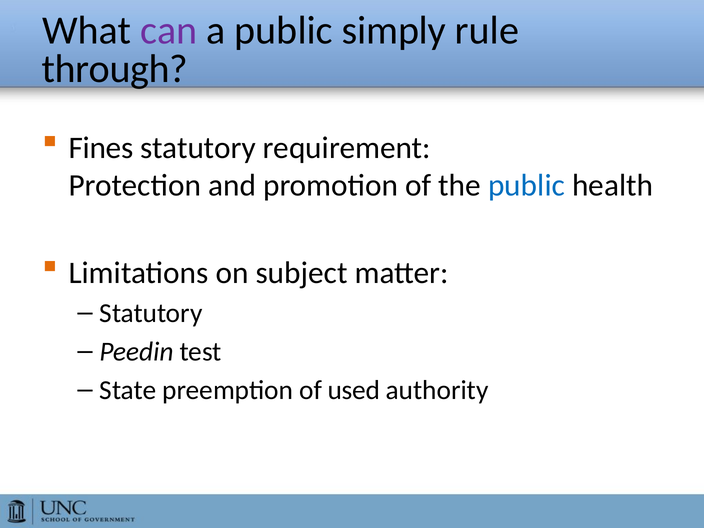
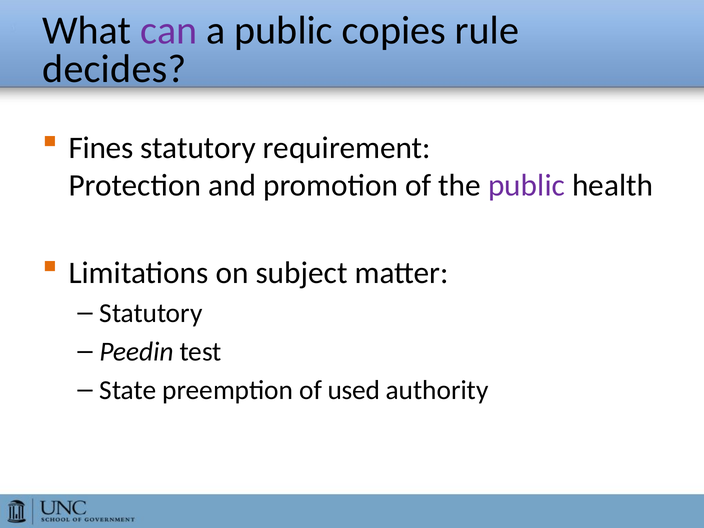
simply: simply -> copies
through: through -> decides
public at (526, 185) colour: blue -> purple
